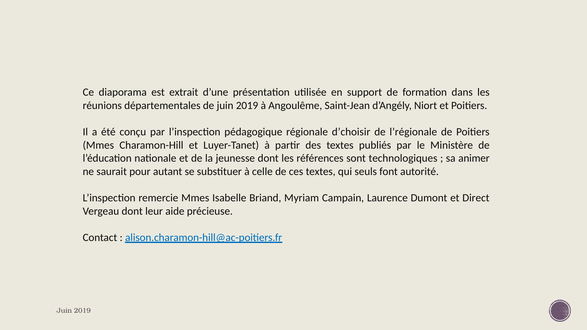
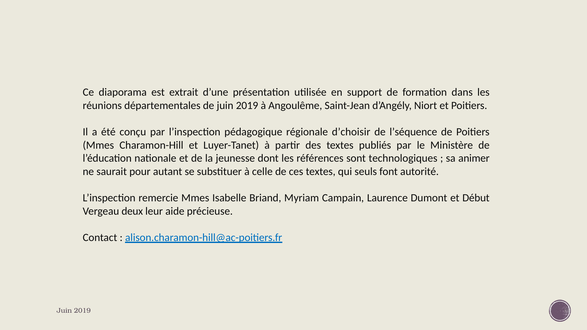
l’régionale: l’régionale -> l’séquence
Direct: Direct -> Début
Vergeau dont: dont -> deux
